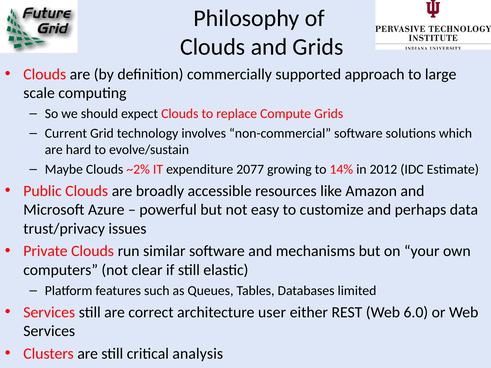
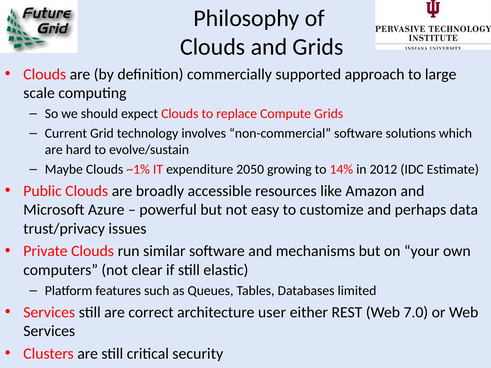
~2%: ~2% -> ~1%
2077: 2077 -> 2050
6.0: 6.0 -> 7.0
analysis: analysis -> security
